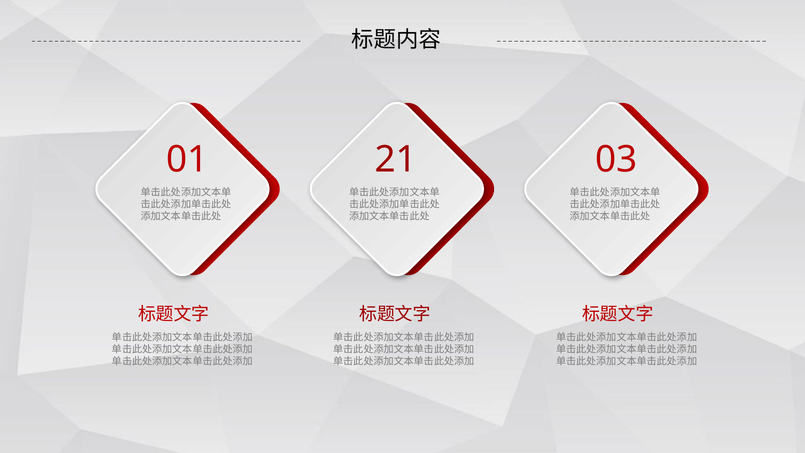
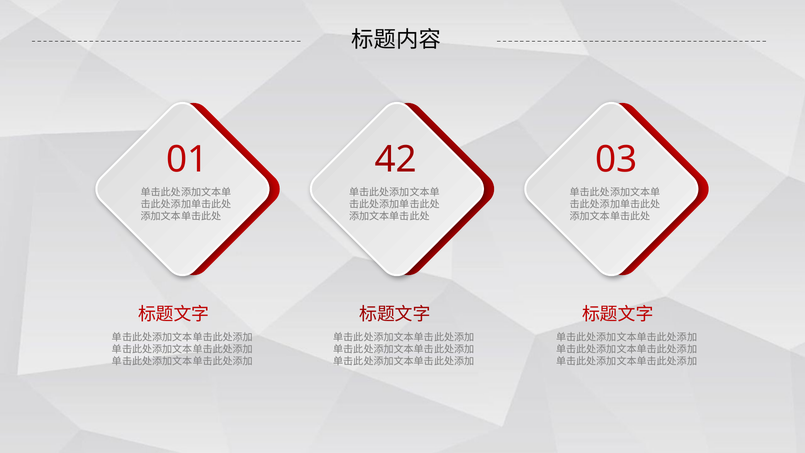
21: 21 -> 42
